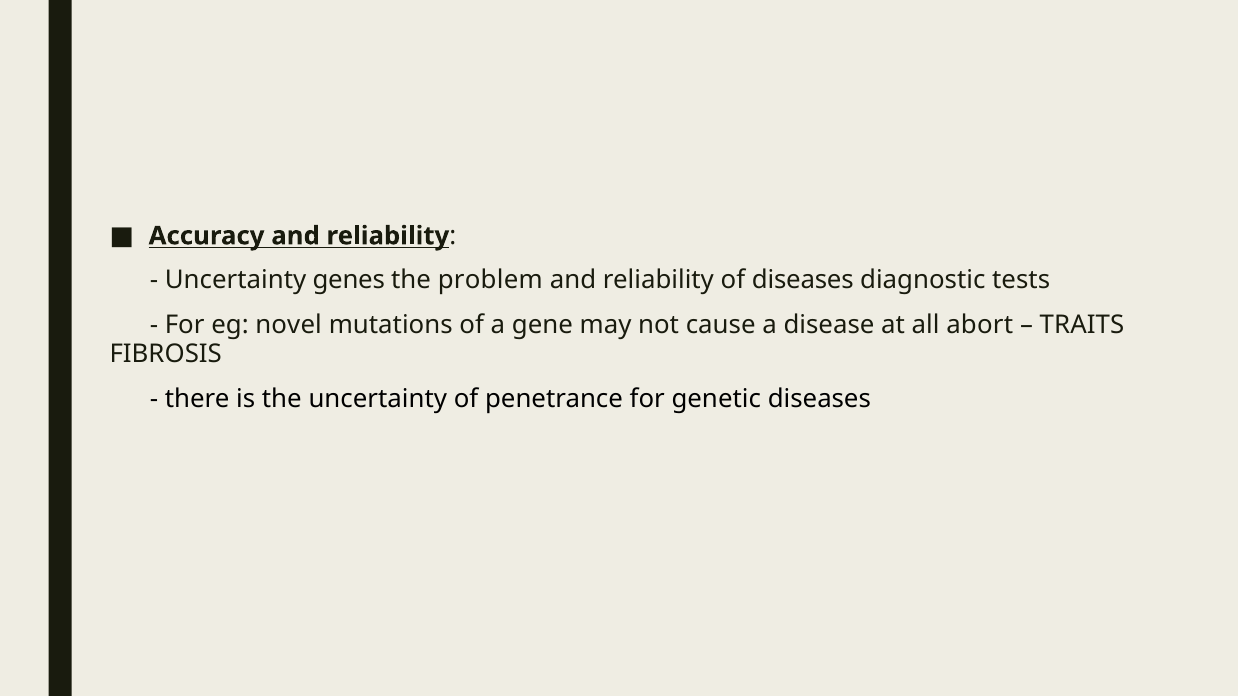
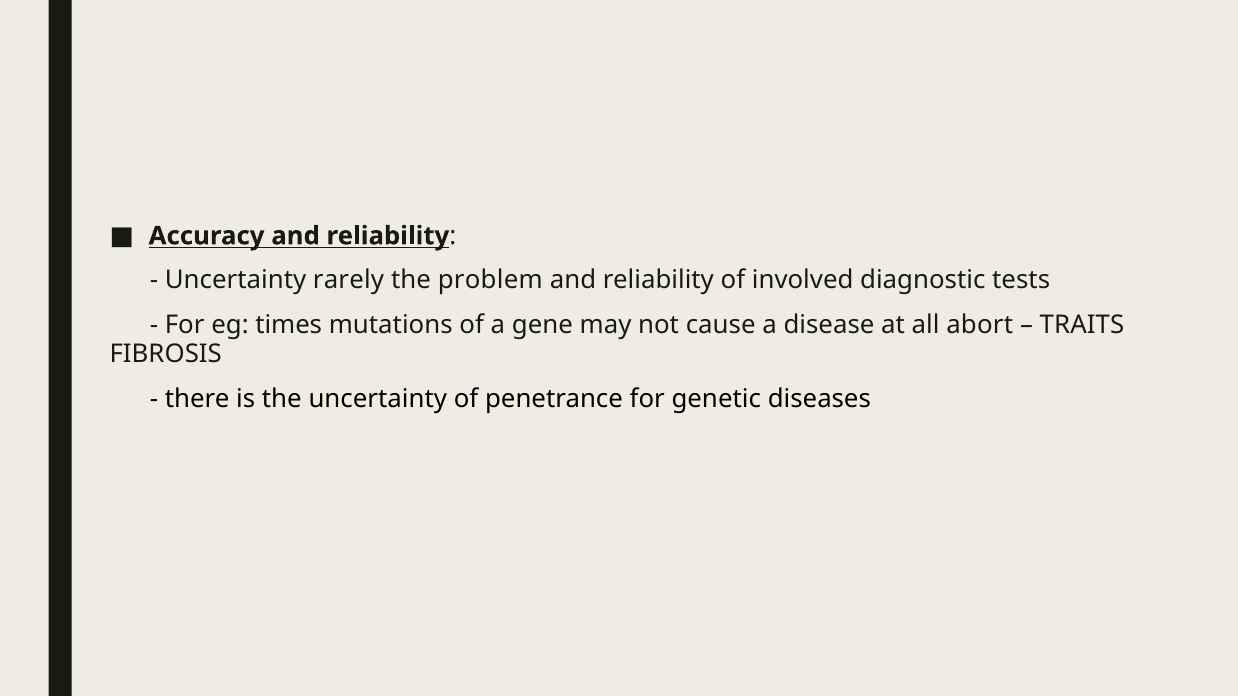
genes: genes -> rarely
of diseases: diseases -> involved
novel: novel -> times
